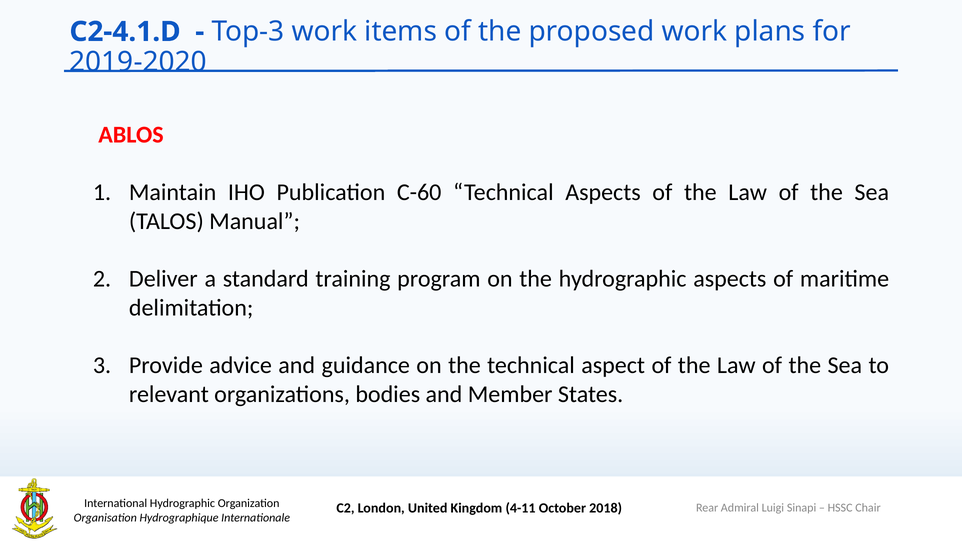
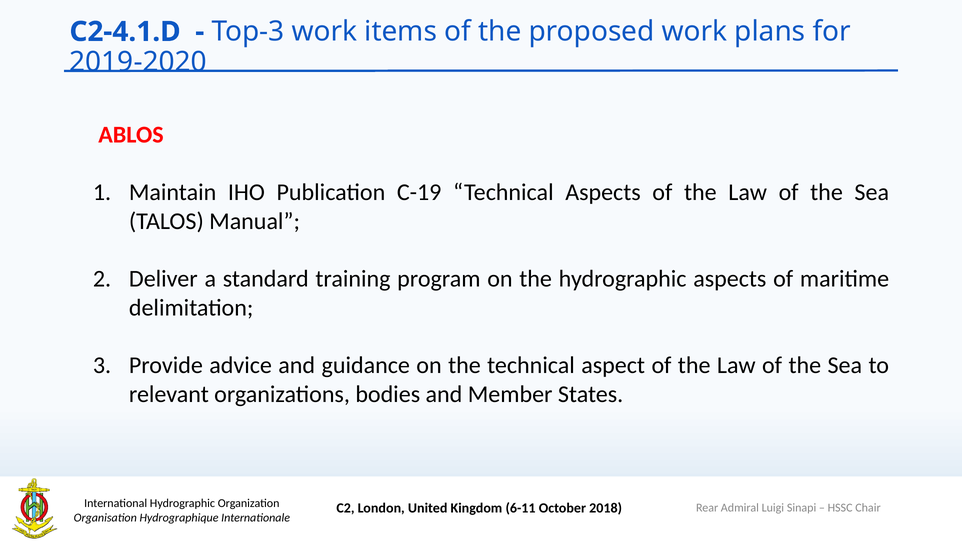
C-60: C-60 -> C-19
4-11: 4-11 -> 6-11
